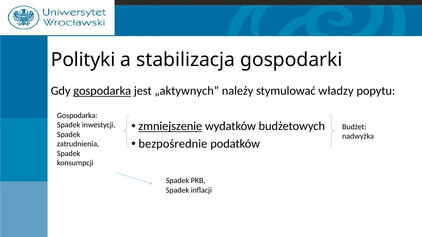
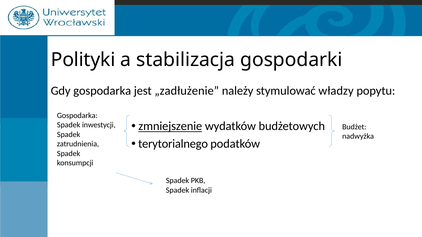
gospodarka at (102, 91) underline: present -> none
„aktywnych: „aktywnych -> „zadłużenie
bezpośrednie: bezpośrednie -> terytorialnego
